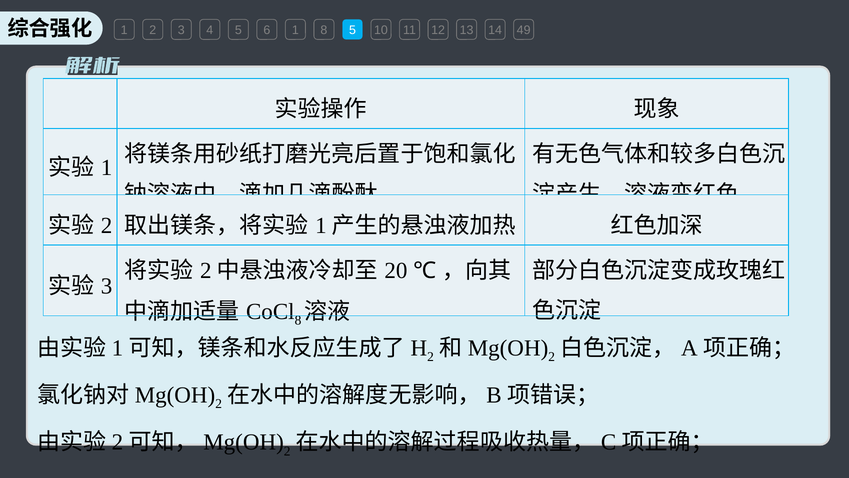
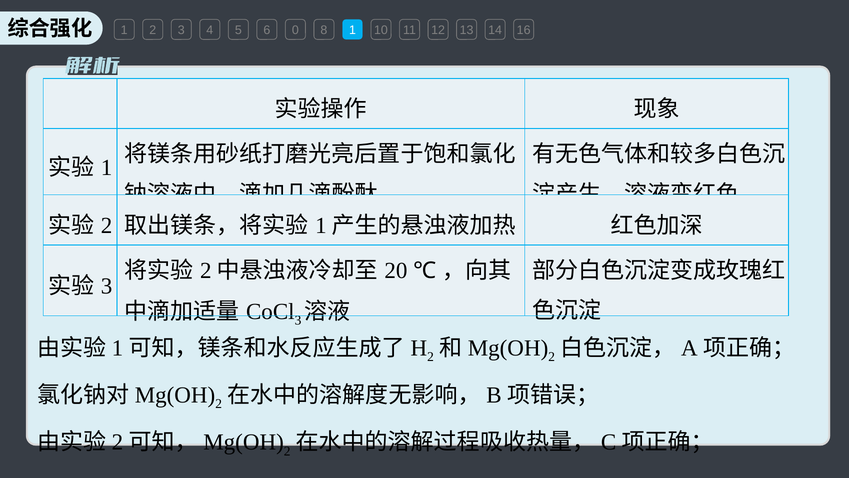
6 1: 1 -> 0
8 5: 5 -> 1
49: 49 -> 16
8 at (298, 320): 8 -> 3
